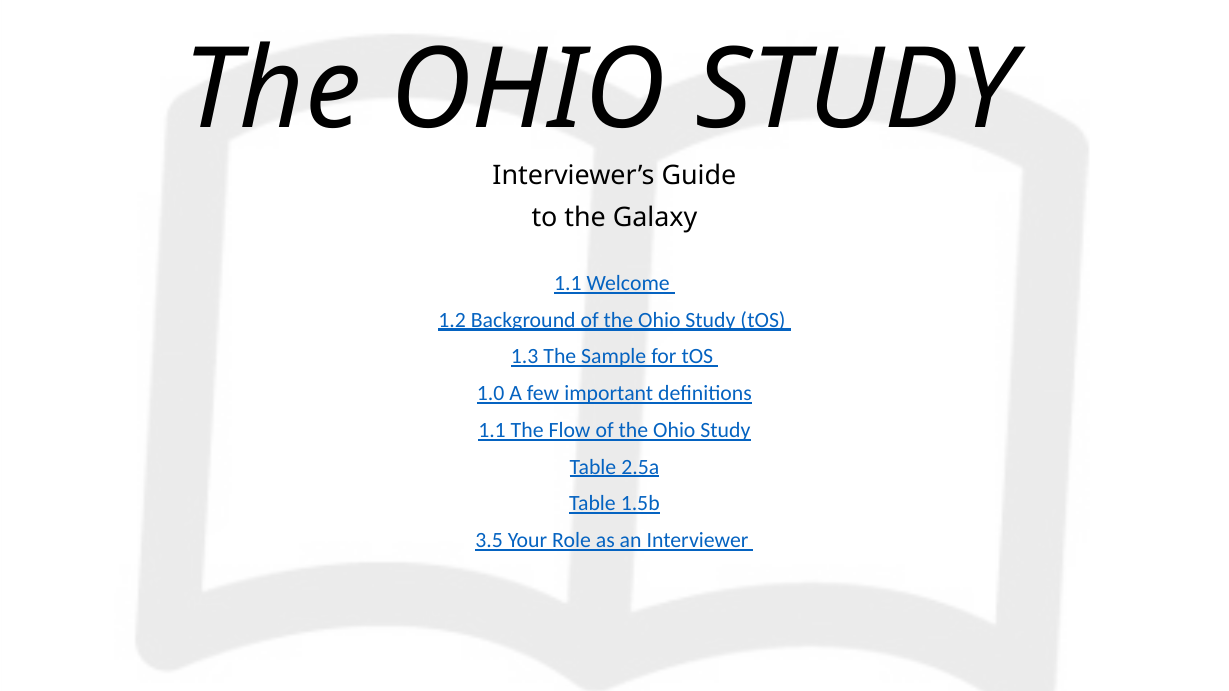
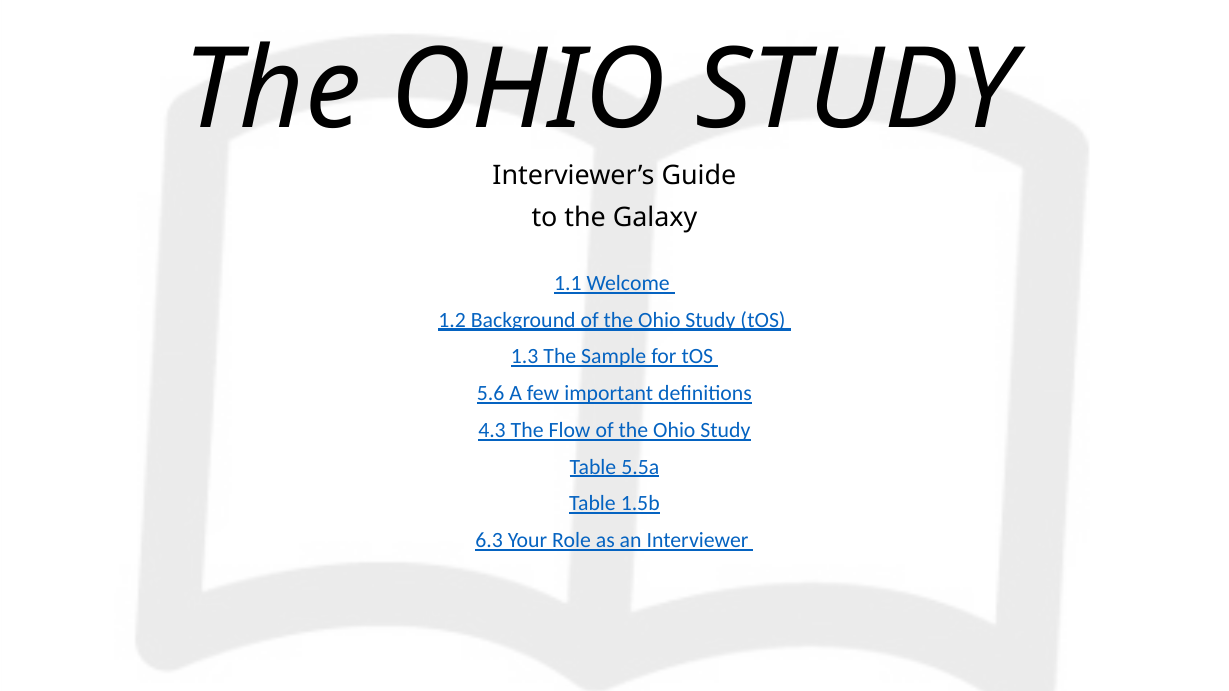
1.0: 1.0 -> 5.6
1.1 at (492, 430): 1.1 -> 4.3
2.5a: 2.5a -> 5.5a
3.5: 3.5 -> 6.3
